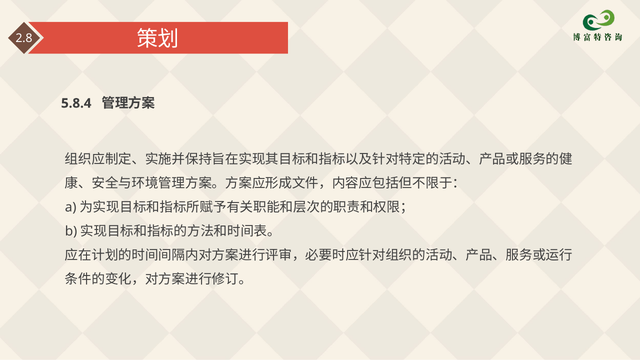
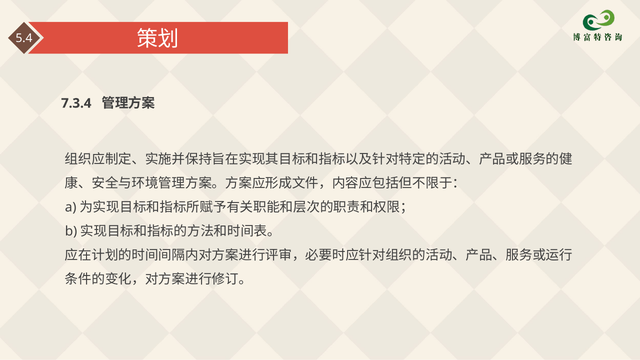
2.8: 2.8 -> 5.4
5.8.4: 5.8.4 -> 7.3.4
